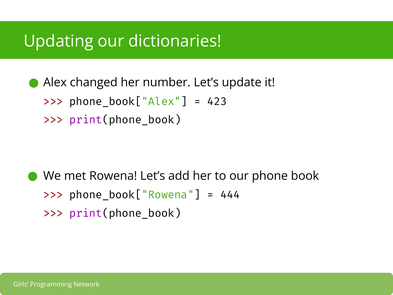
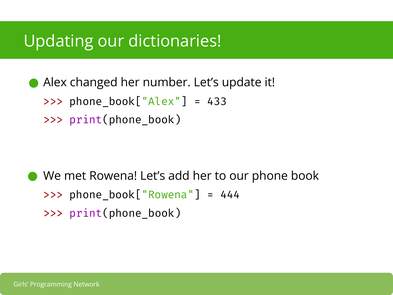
423: 423 -> 433
